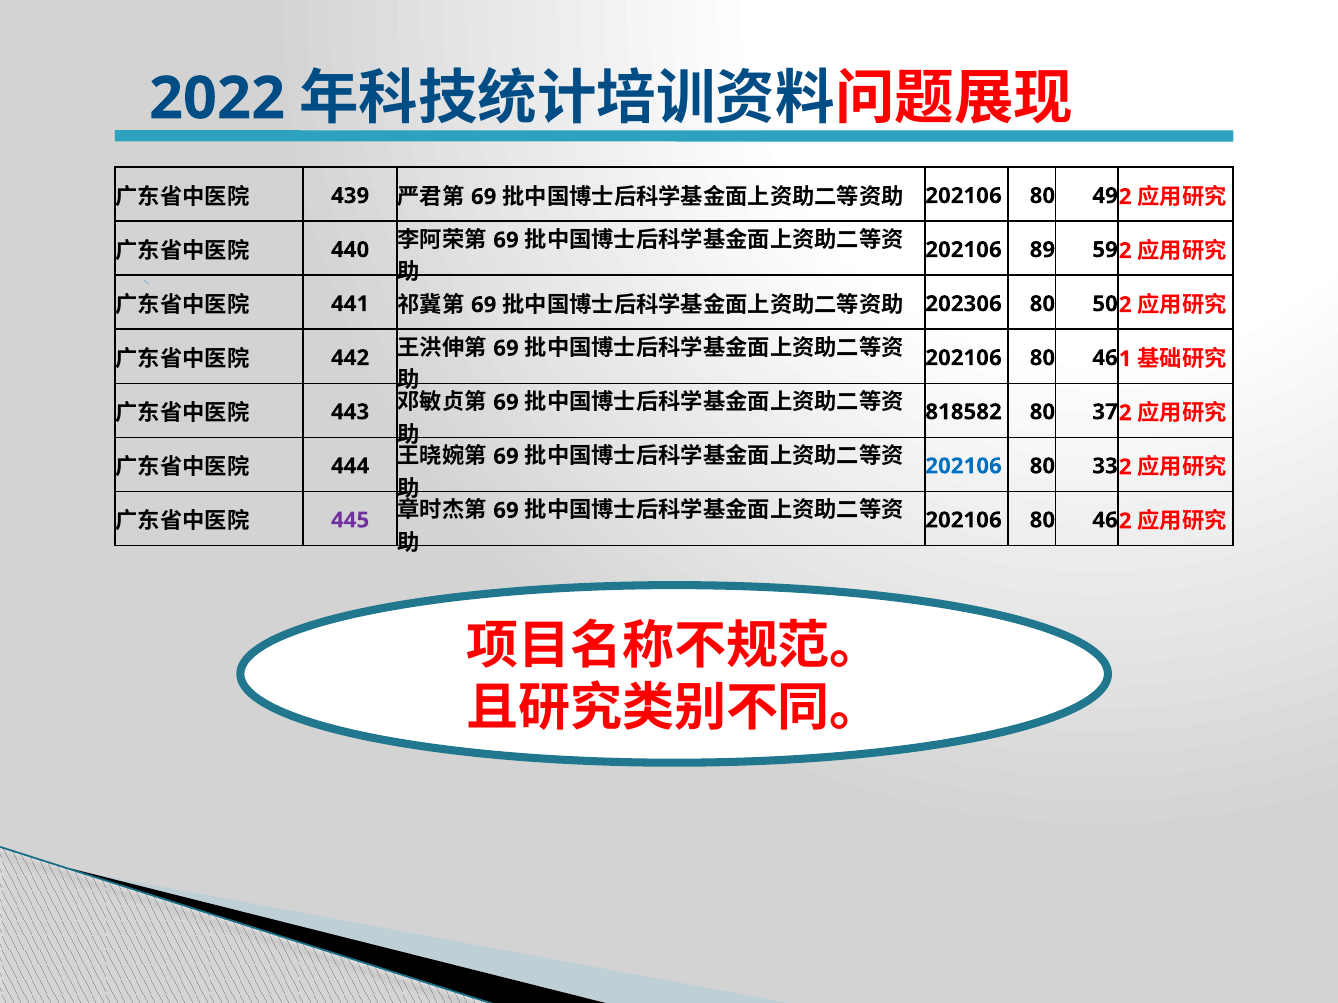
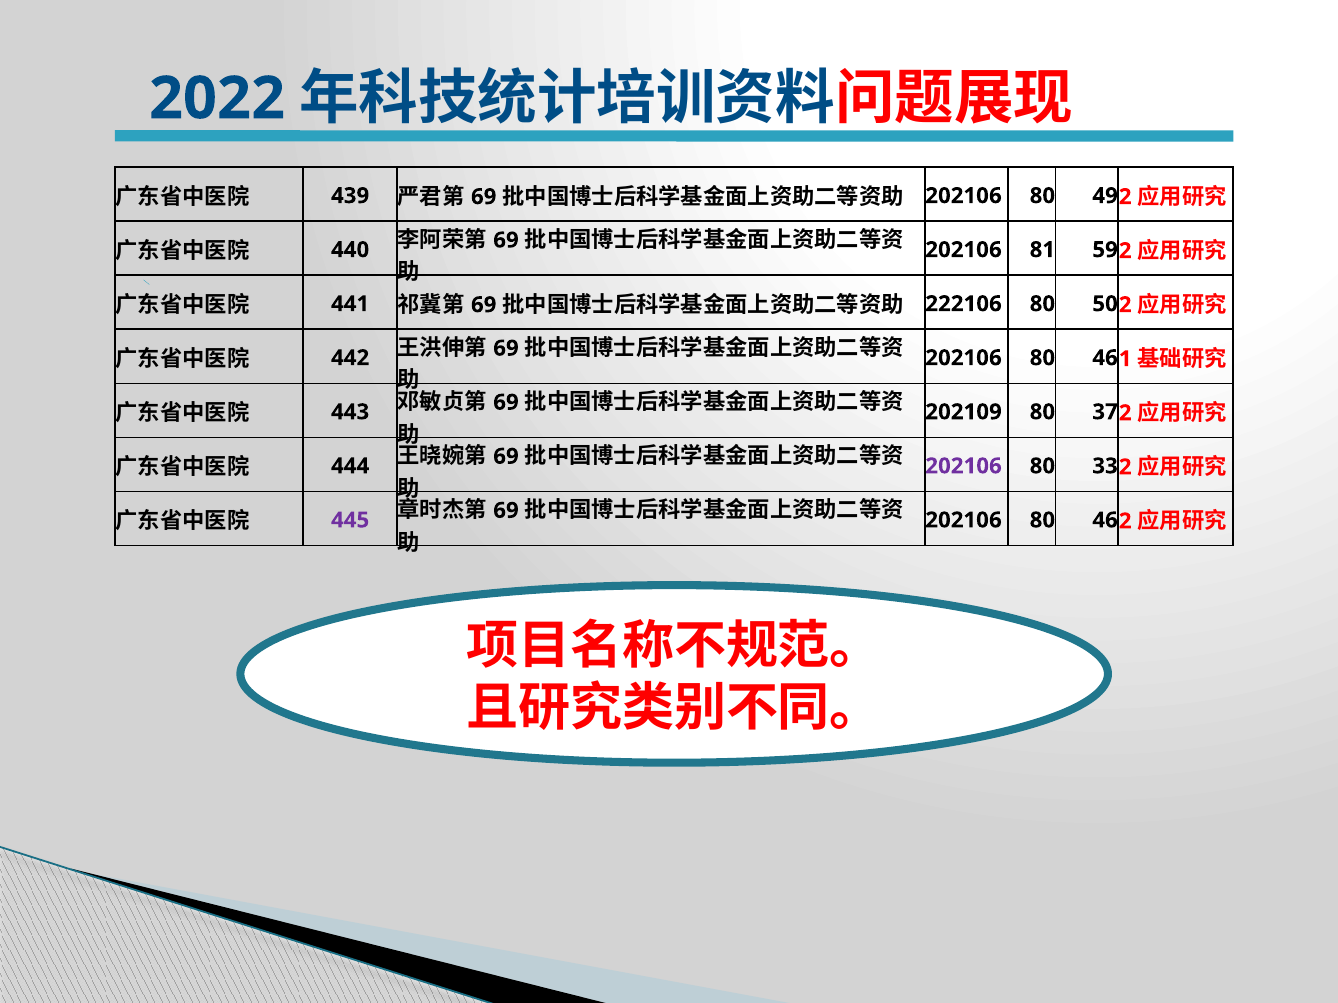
89: 89 -> 81
202306: 202306 -> 222106
818582: 818582 -> 202109
202106 at (964, 466) colour: blue -> purple
